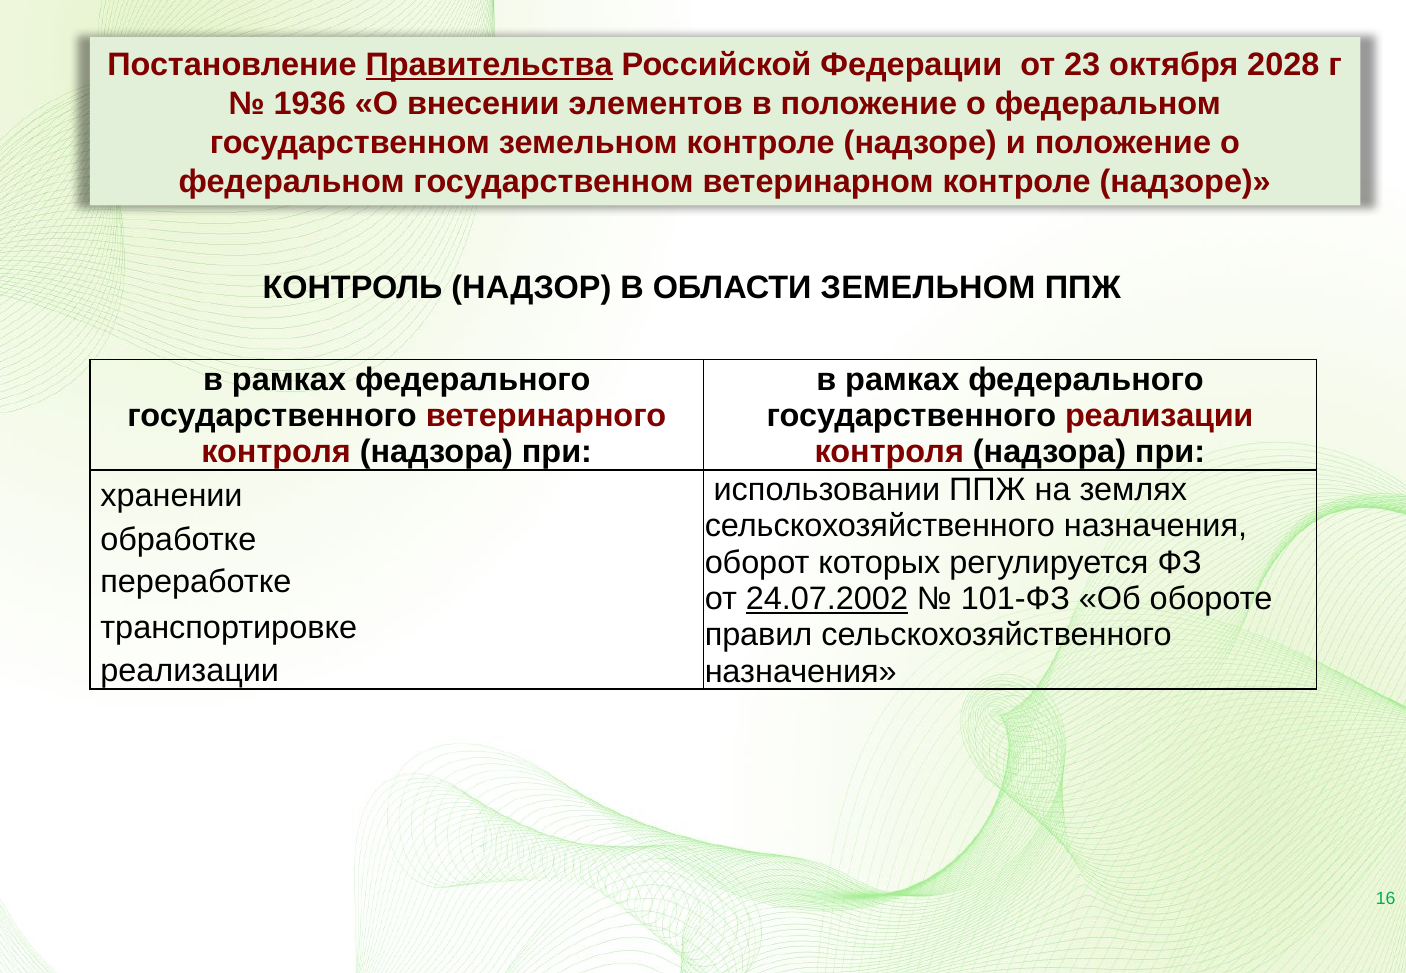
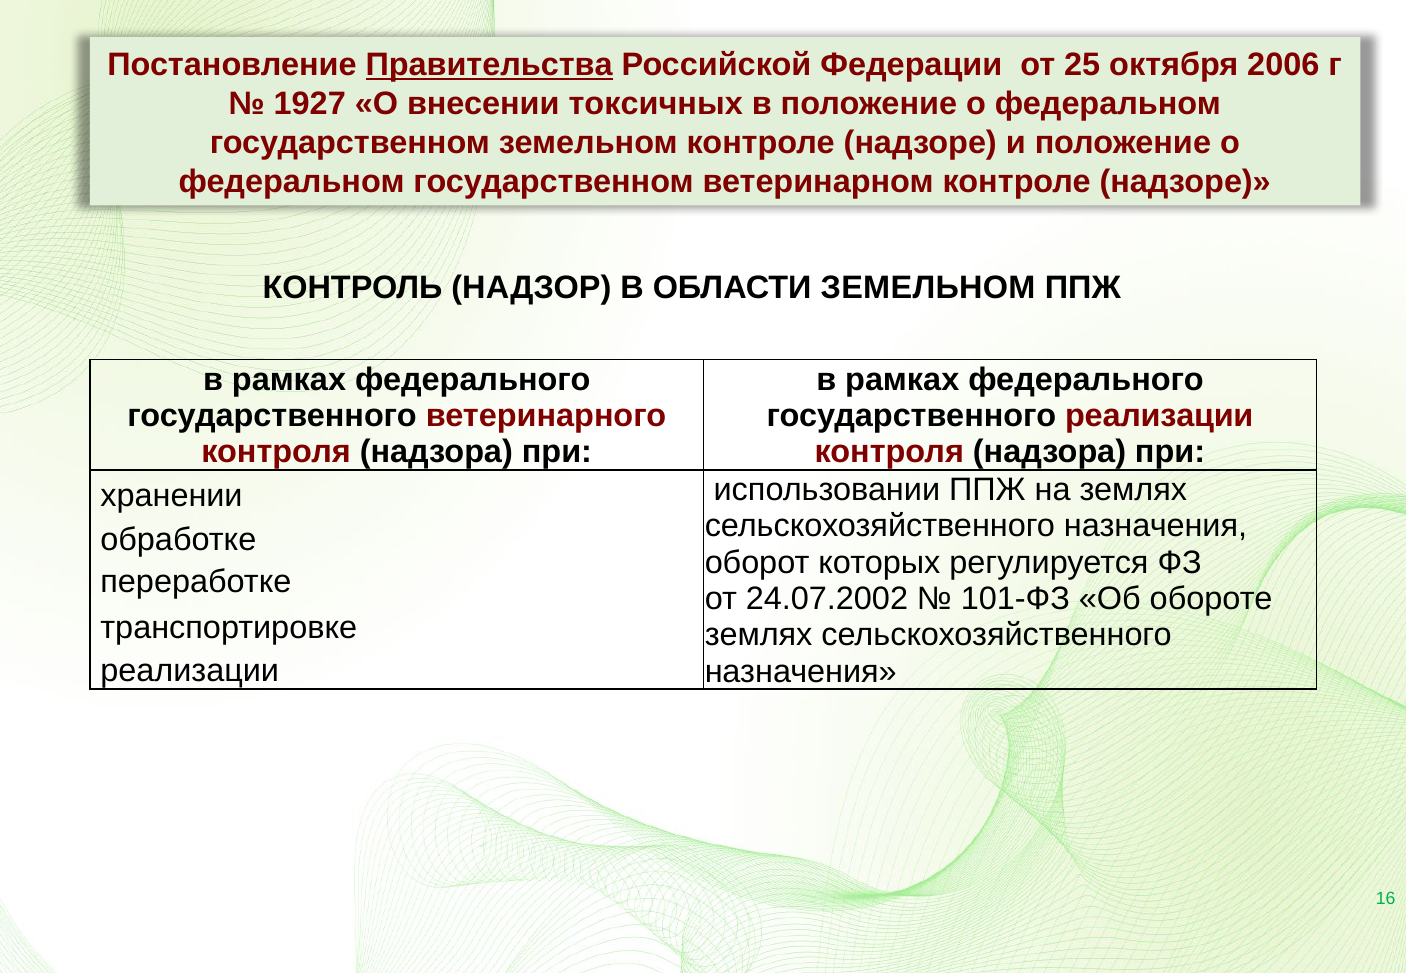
23: 23 -> 25
2028: 2028 -> 2006
1936: 1936 -> 1927
элементов: элементов -> токсичных
24.07.2002 underline: present -> none
правил at (759, 635): правил -> землях
